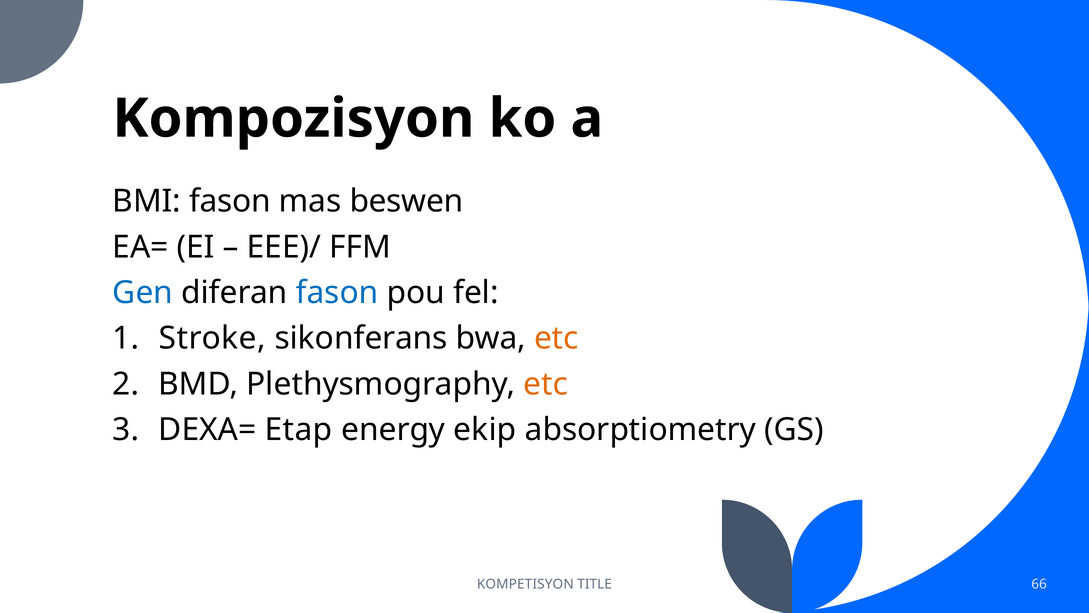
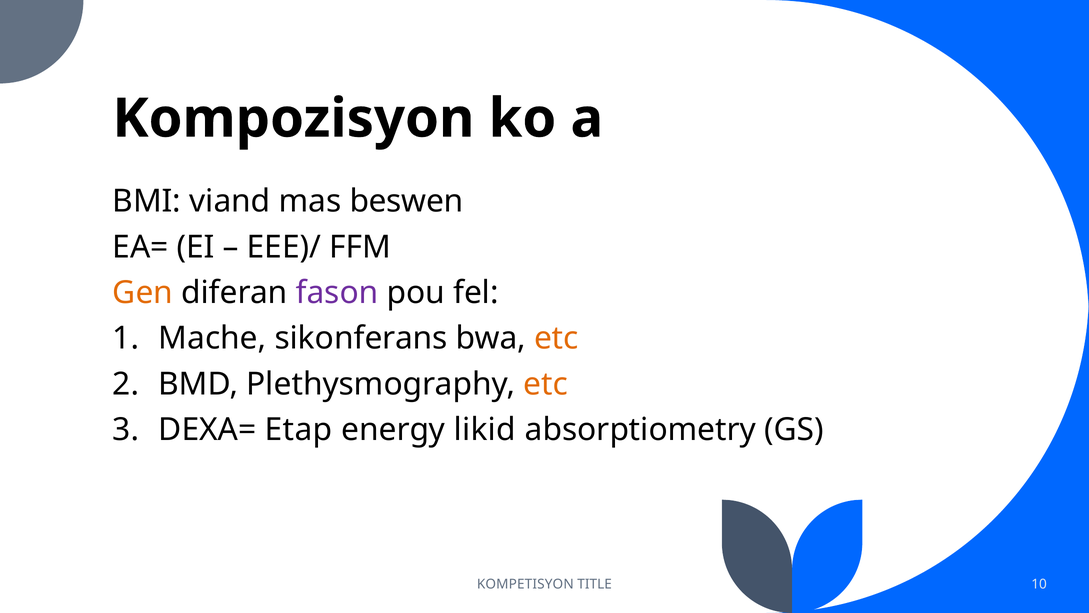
BMI fason: fason -> viand
Gen colour: blue -> orange
fason at (337, 293) colour: blue -> purple
Stroke: Stroke -> Mache
ekip: ekip -> likid
66: 66 -> 10
